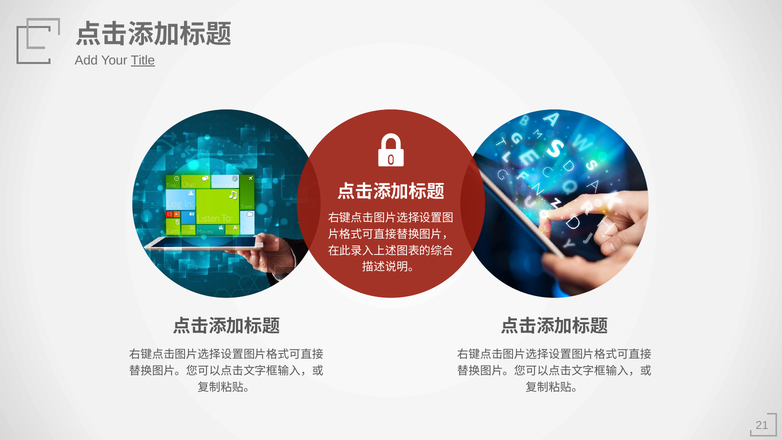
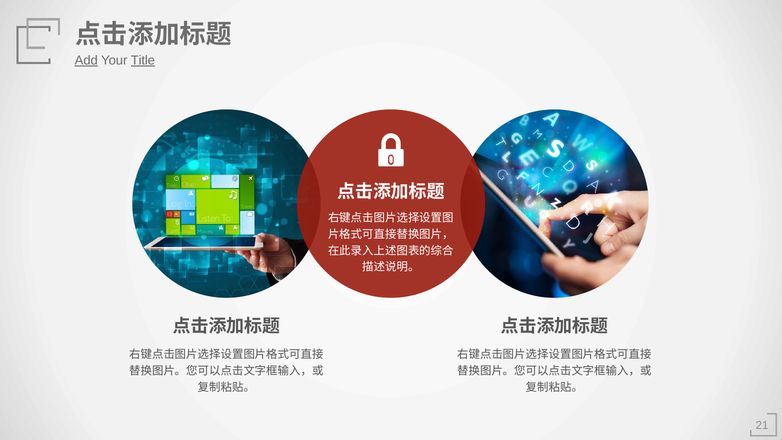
Add underline: none -> present
